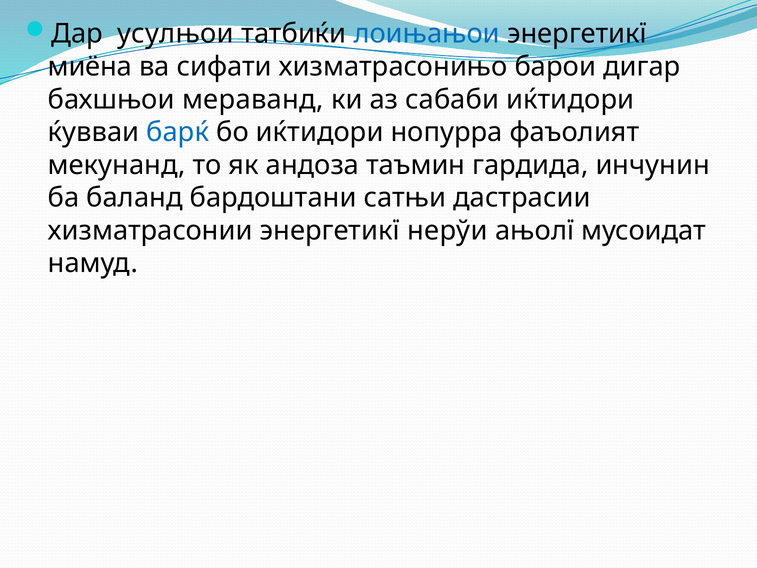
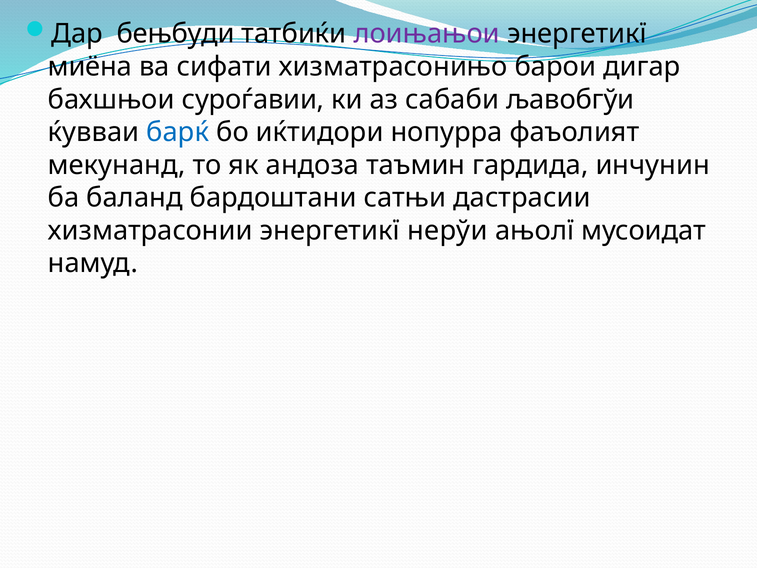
усулњои: усулњои -> бењбуди
лоињањои colour: blue -> purple
мераванд: мераванд -> суроѓавии
сабаби иќтидори: иќтидори -> љавобгўи
